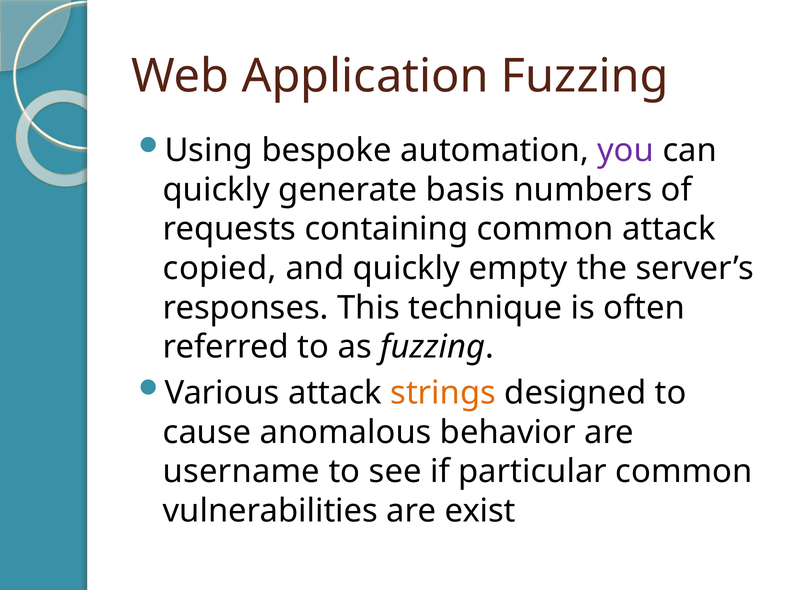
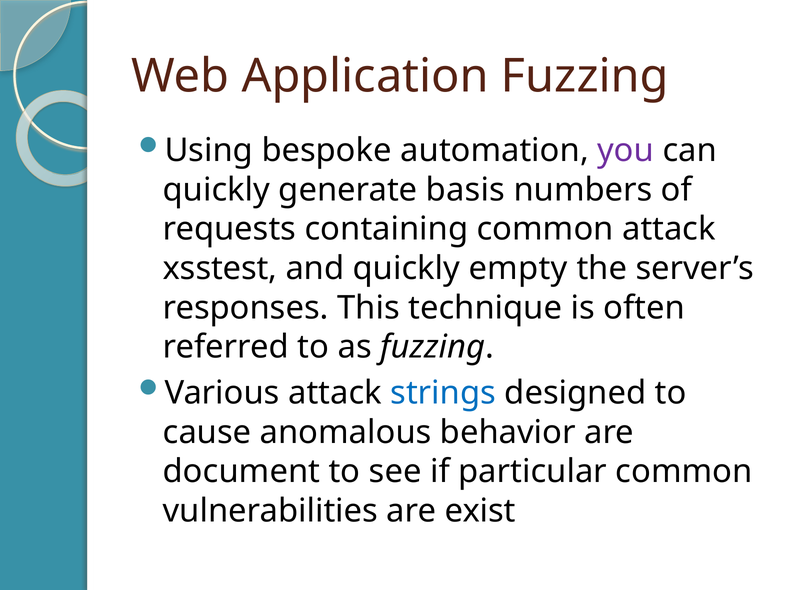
copied: copied -> xsstest
strings colour: orange -> blue
username: username -> document
